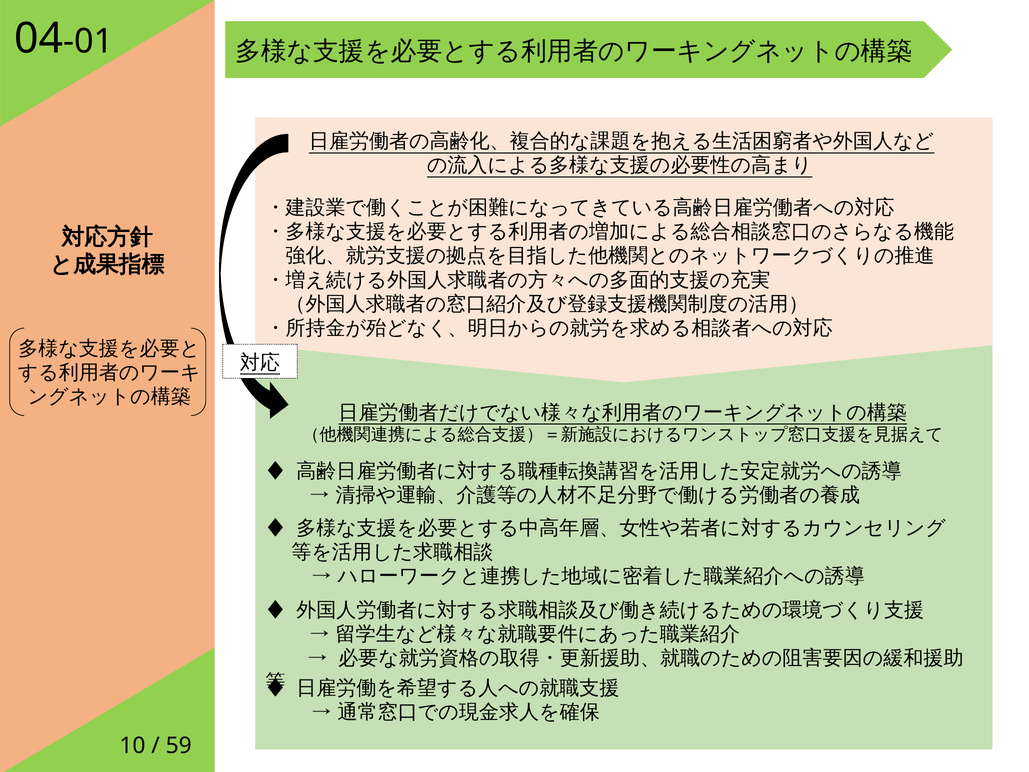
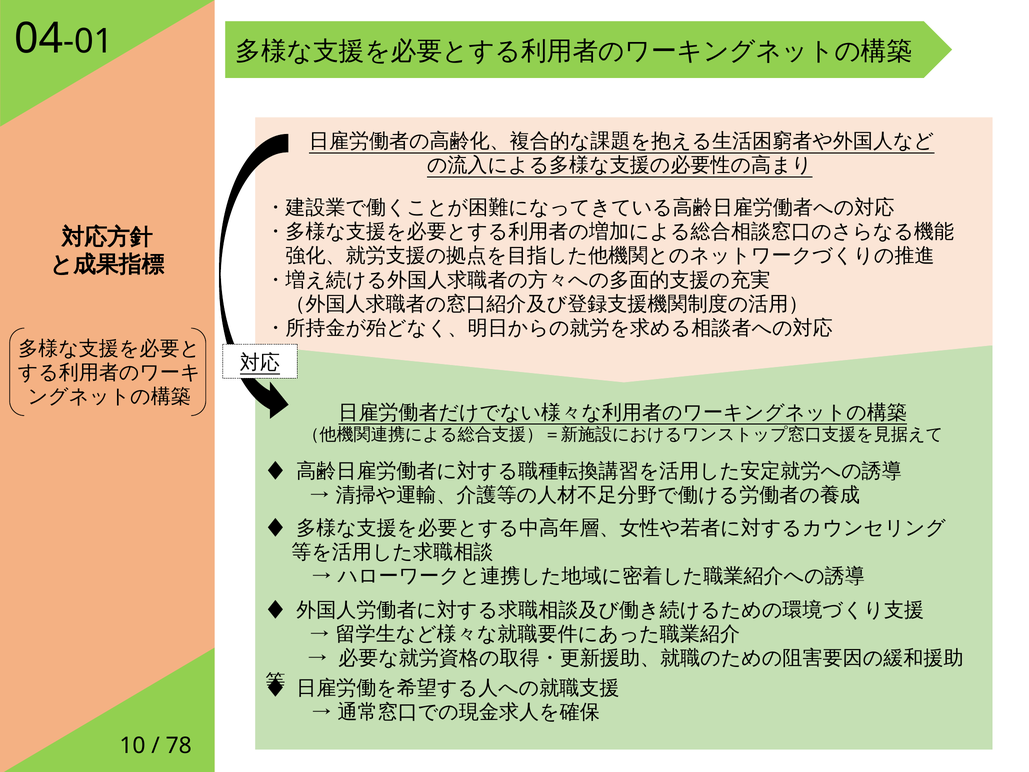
59: 59 -> 78
